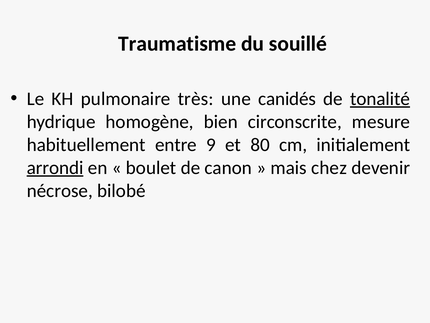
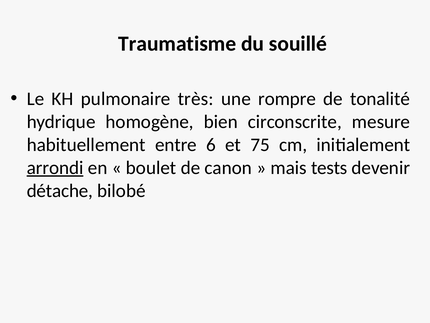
canidés: canidés -> rompre
tonalité underline: present -> none
9: 9 -> 6
80: 80 -> 75
chez: chez -> tests
nécrose: nécrose -> détache
